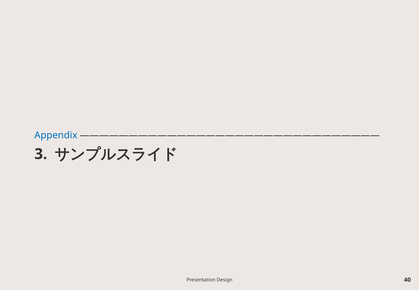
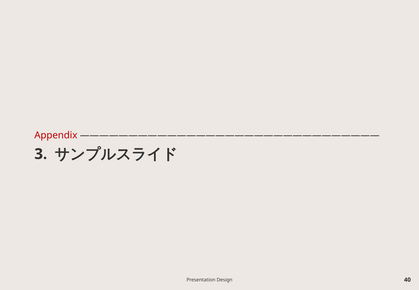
Appendix colour: blue -> red
